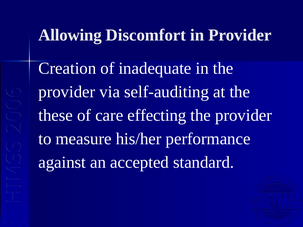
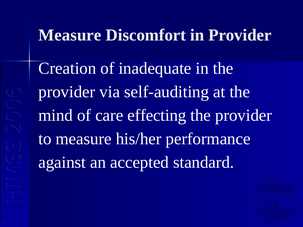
Allowing at (70, 35): Allowing -> Measure
these: these -> mind
